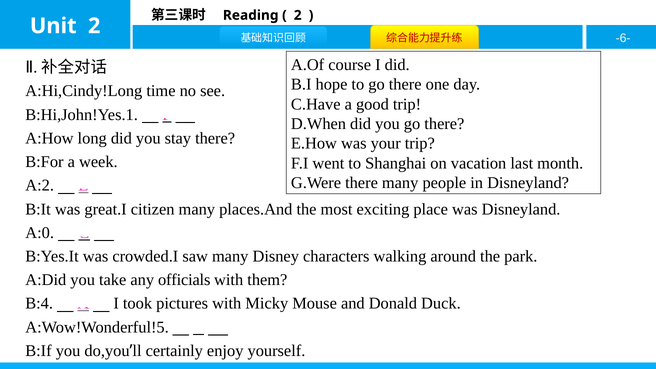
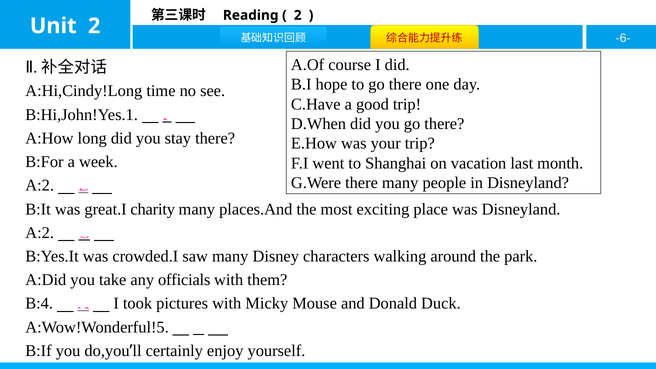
citizen: citizen -> charity
A:0 at (40, 233): A:0 -> A:2
